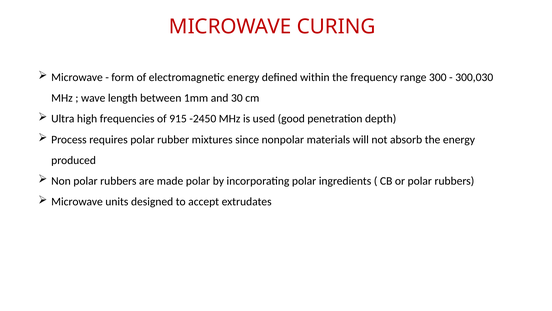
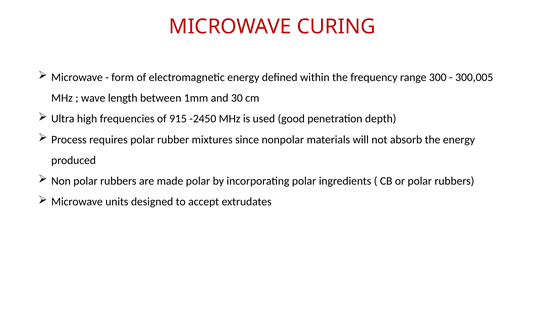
300,030: 300,030 -> 300,005
